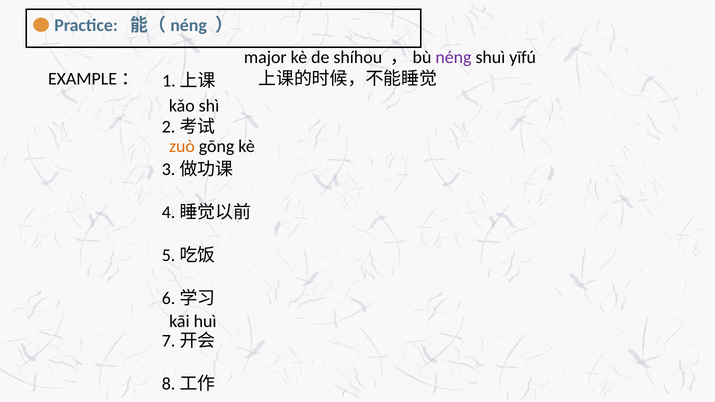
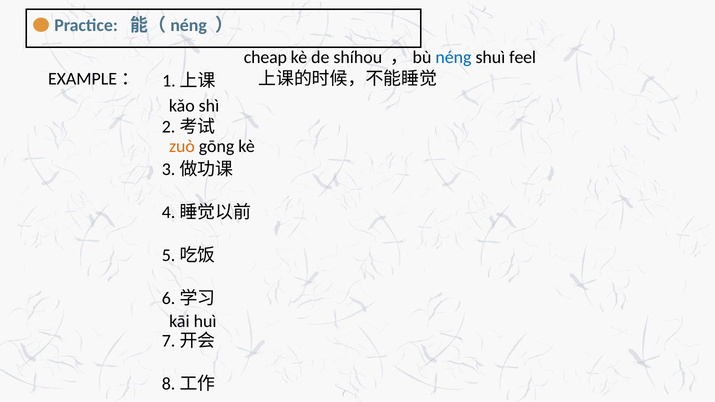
major: major -> cheap
néng colour: purple -> blue
yīfú: yīfú -> feel
